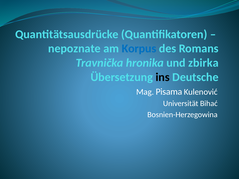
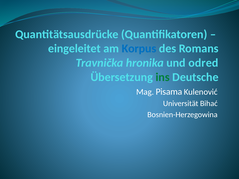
nepoznate: nepoznate -> eingeleitet
zbirka: zbirka -> odred
ins colour: black -> green
